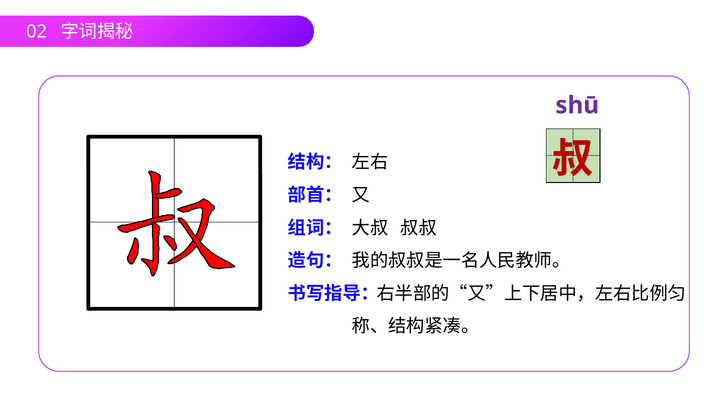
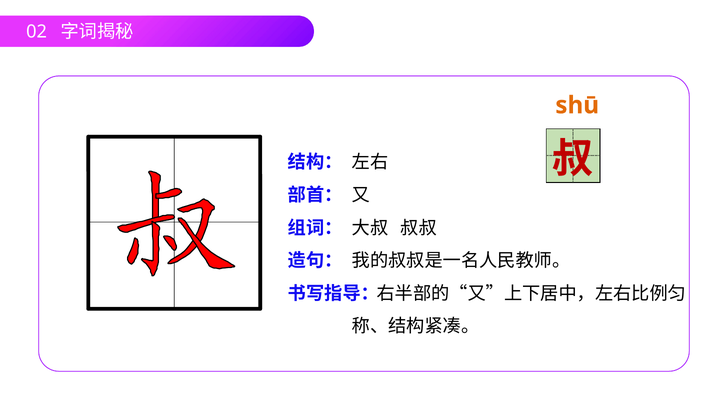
shū colour: purple -> orange
